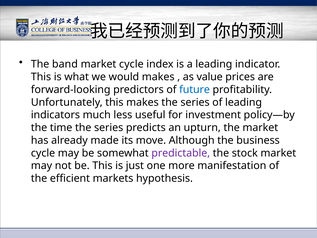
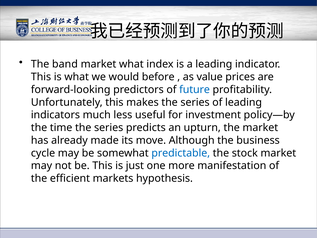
market cycle: cycle -> what
would makes: makes -> before
predictable colour: purple -> blue
